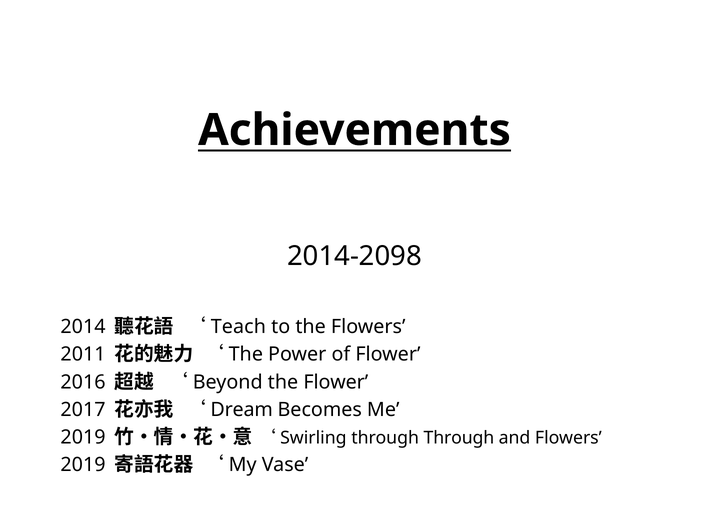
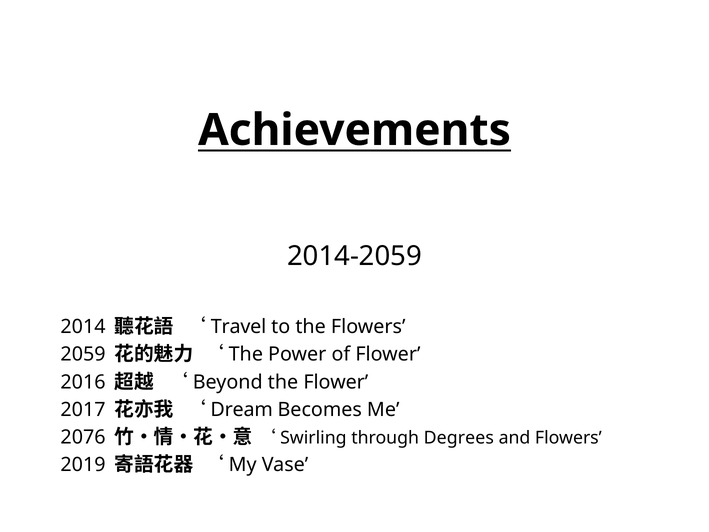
2014-2098: 2014-2098 -> 2014-2059
Teach: Teach -> Travel
2011: 2011 -> 2059
2019 at (83, 437): 2019 -> 2076
through Through: Through -> Degrees
